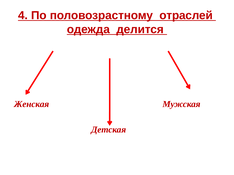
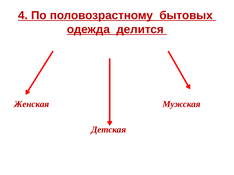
отраслей: отраслей -> бытовых
